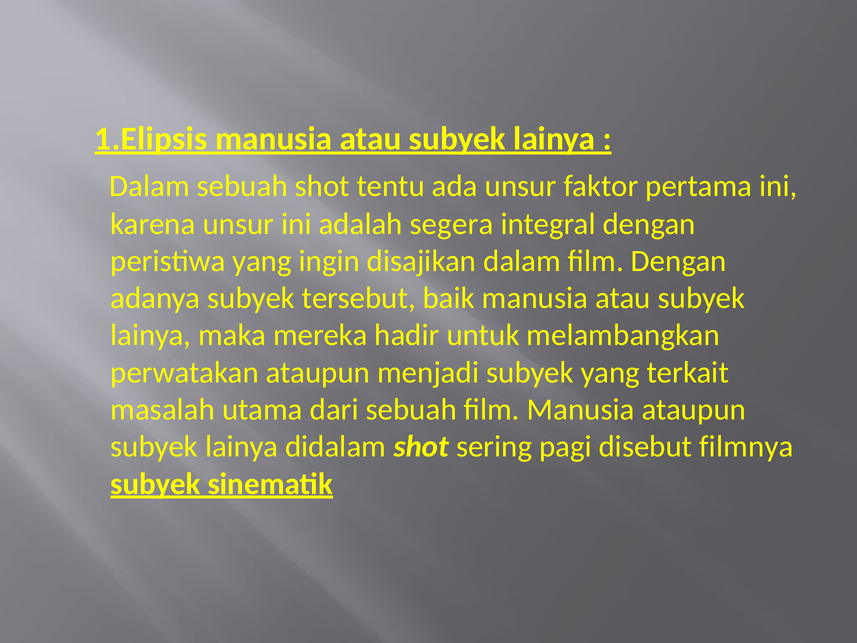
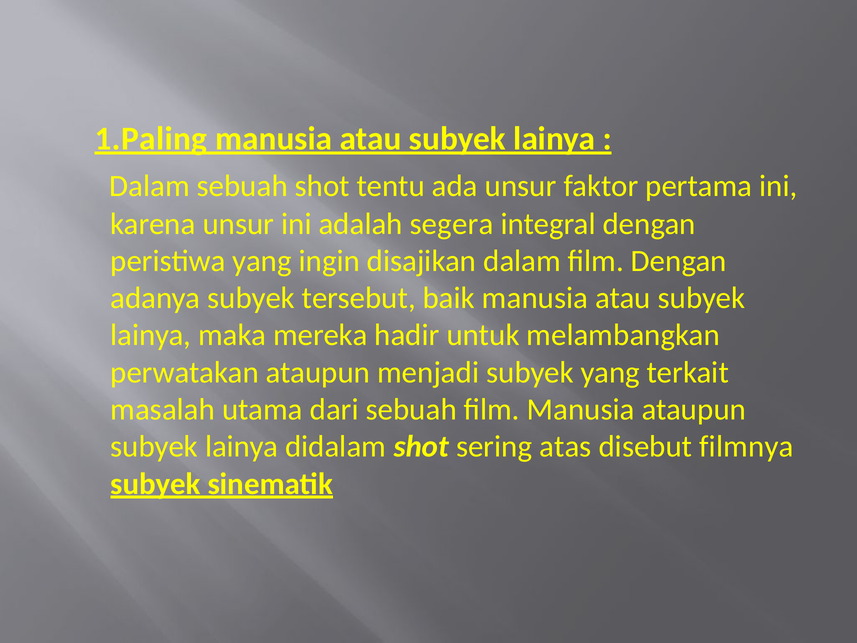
1.Elipsis: 1.Elipsis -> 1.Paling
pagi: pagi -> atas
